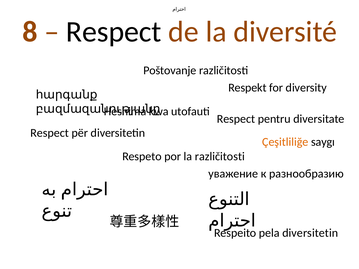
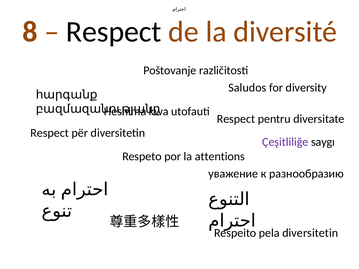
Respekt: Respekt -> Saludos
Çeşitliliğe colour: orange -> purple
la različitosti: različitosti -> attentions
